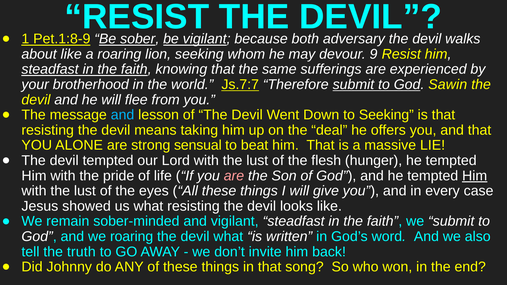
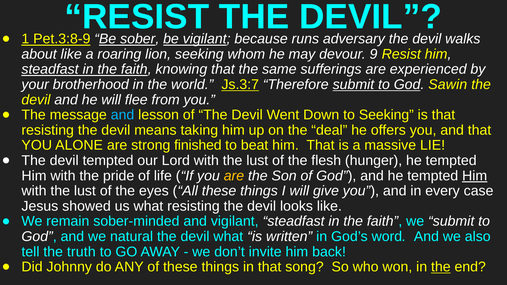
Pet.1:8-9: Pet.1:8-9 -> Pet.3:8-9
both: both -> runs
Js.7:7: Js.7:7 -> Js.3:7
sensual: sensual -> finished
are at (234, 176) colour: pink -> yellow
we roaring: roaring -> natural
the at (441, 267) underline: none -> present
